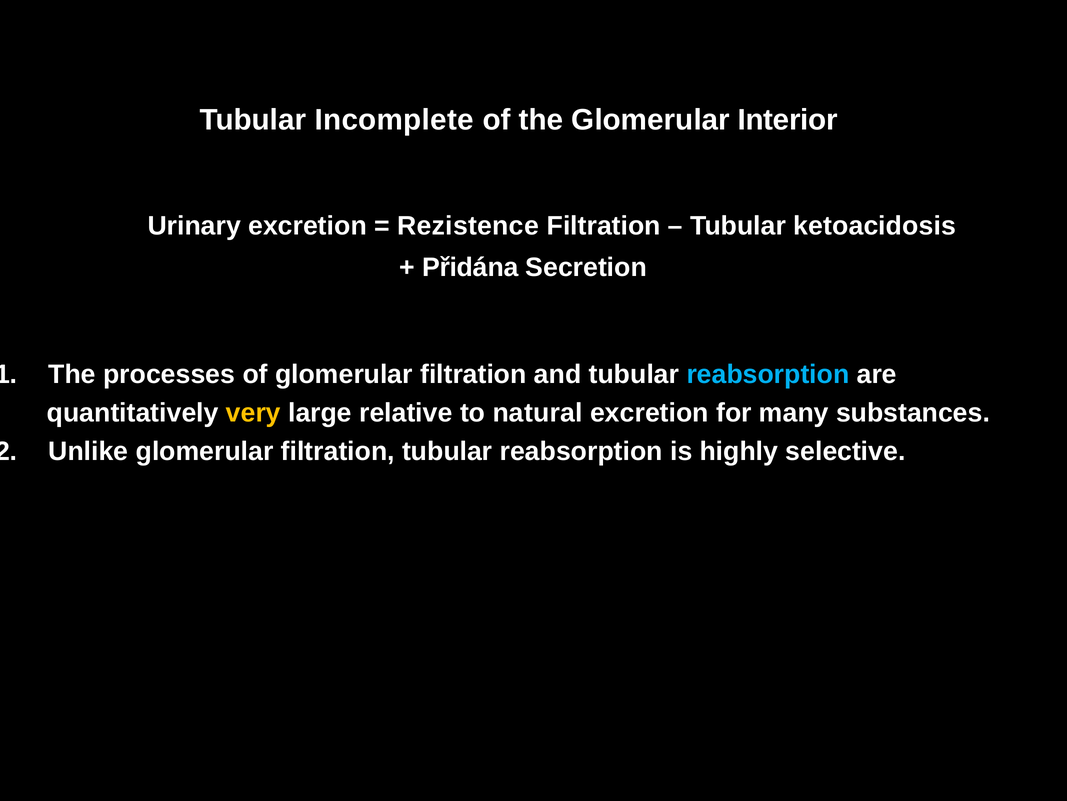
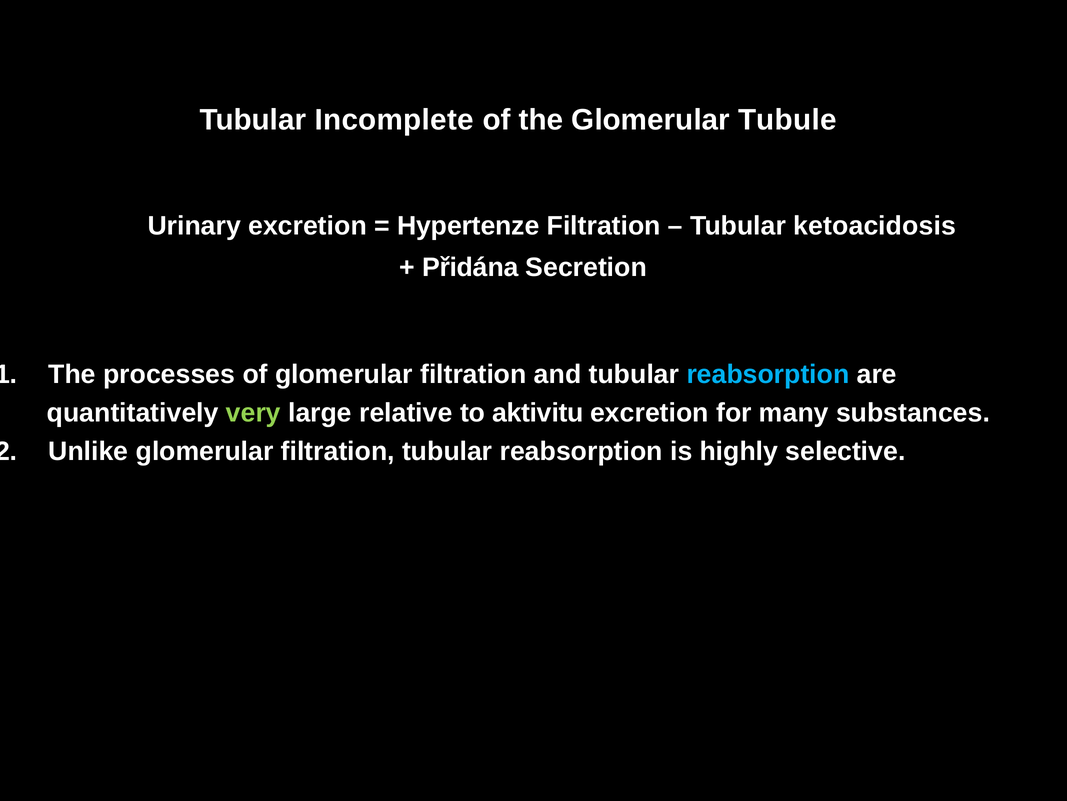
Interior: Interior -> Tubule
Rezistence: Rezistence -> Hypertenze
very colour: yellow -> light green
natural: natural -> aktivitu
